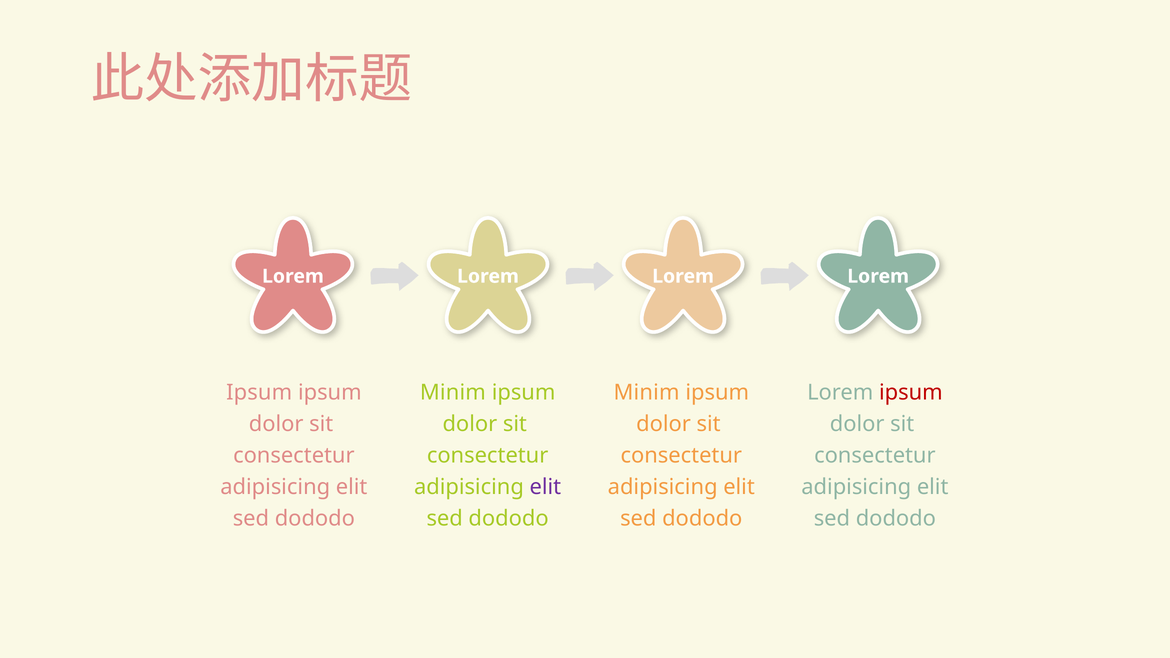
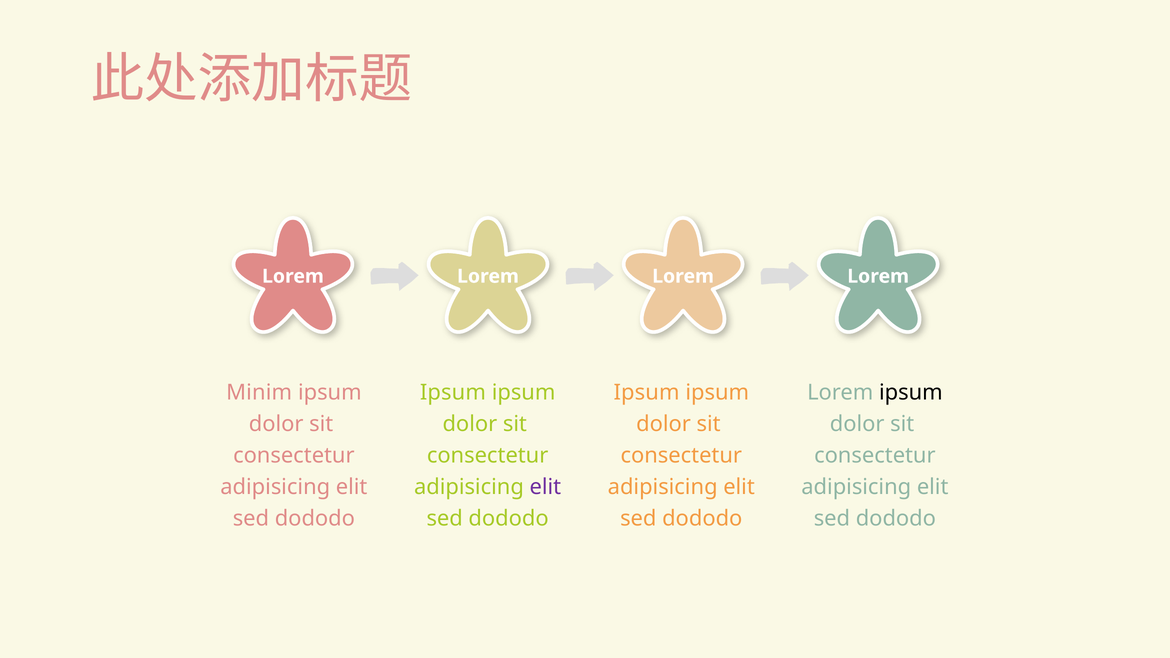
Ipsum at (259, 393): Ipsum -> Minim
Minim at (453, 393): Minim -> Ipsum
Minim at (647, 393): Minim -> Ipsum
ipsum at (911, 393) colour: red -> black
